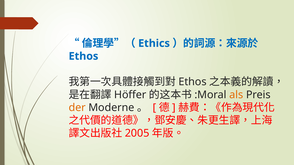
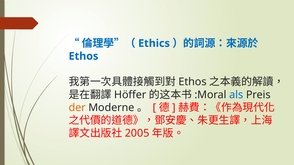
als colour: orange -> blue
